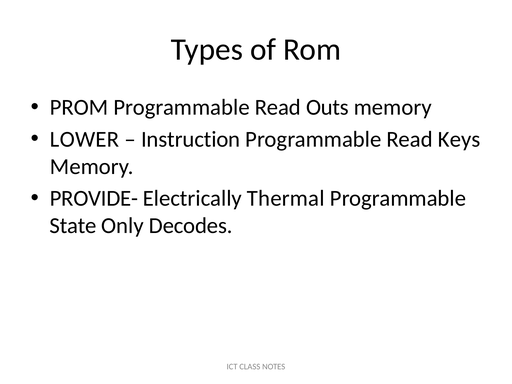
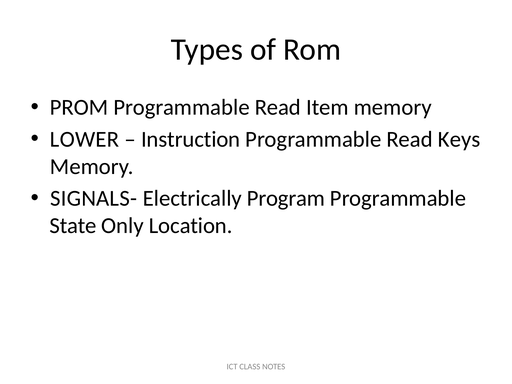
Outs: Outs -> Item
PROVIDE-: PROVIDE- -> SIGNALS-
Thermal: Thermal -> Program
Decodes: Decodes -> Location
